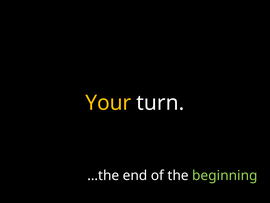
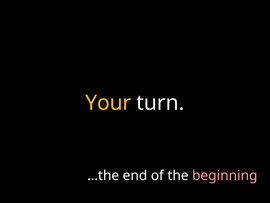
beginning colour: light green -> pink
